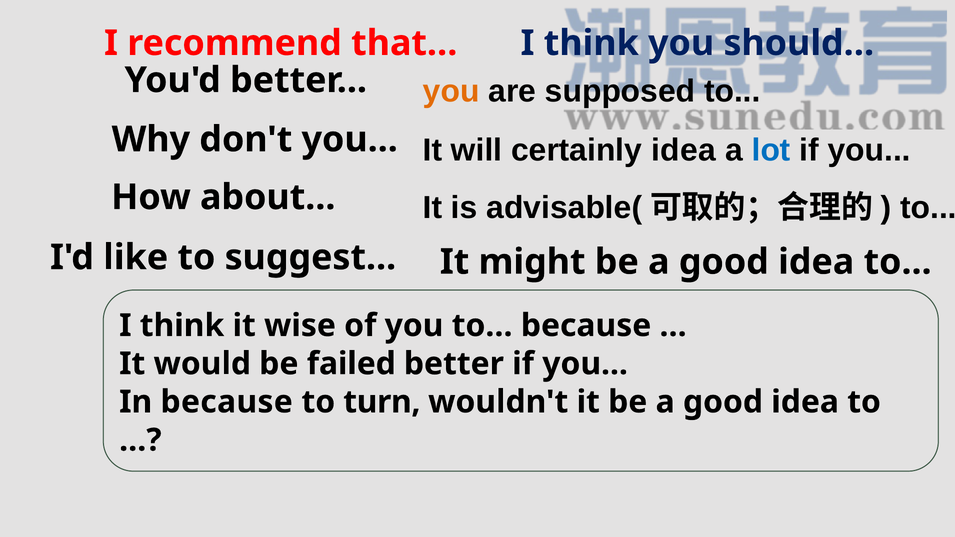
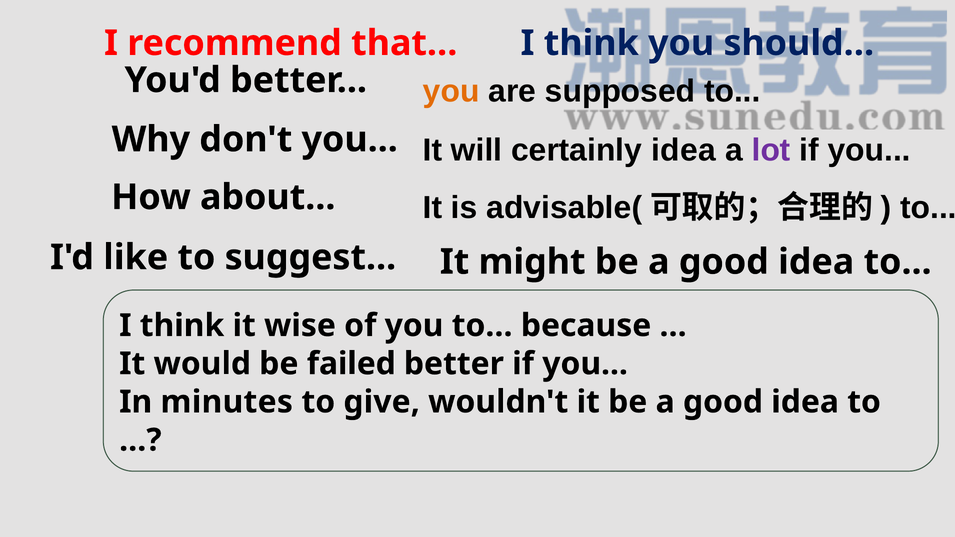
lot colour: blue -> purple
In because: because -> minutes
turn: turn -> give
